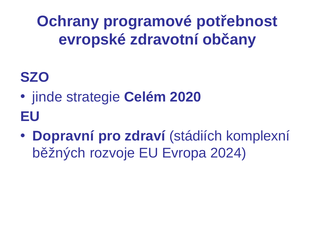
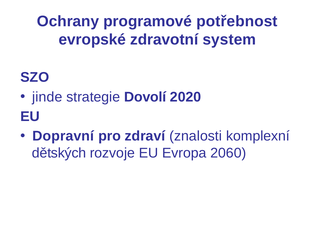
občany: občany -> system
Celém: Celém -> Dovolí
stádiích: stádiích -> znalosti
běžných: běžných -> dětských
2024: 2024 -> 2060
